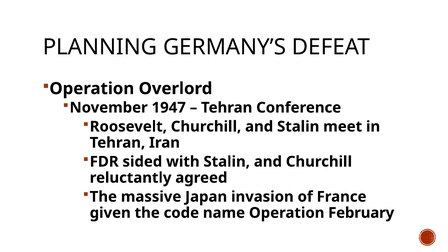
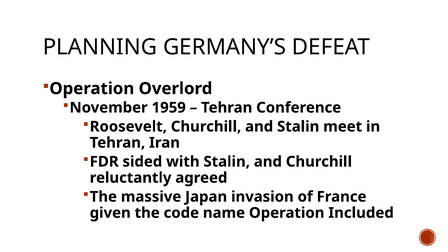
1947: 1947 -> 1959
February: February -> Included
